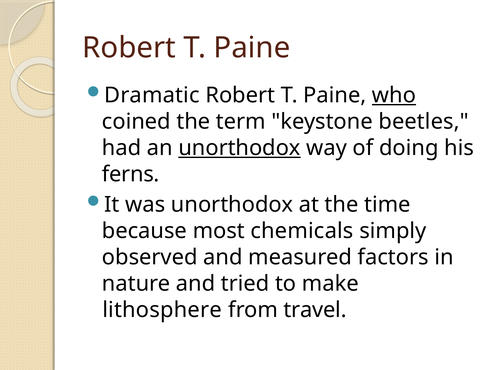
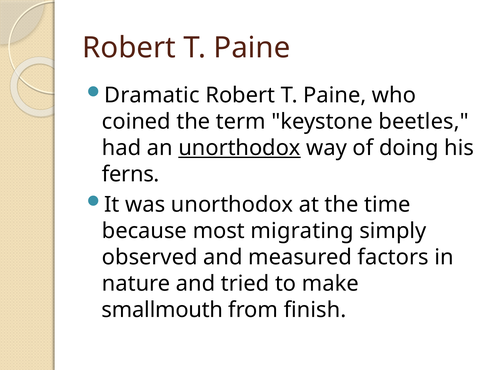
who underline: present -> none
chemicals: chemicals -> migrating
lithosphere: lithosphere -> smallmouth
travel: travel -> finish
